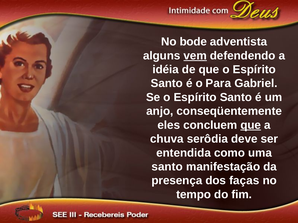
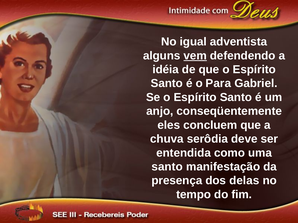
bode: bode -> igual
que at (251, 125) underline: present -> none
faças: faças -> delas
